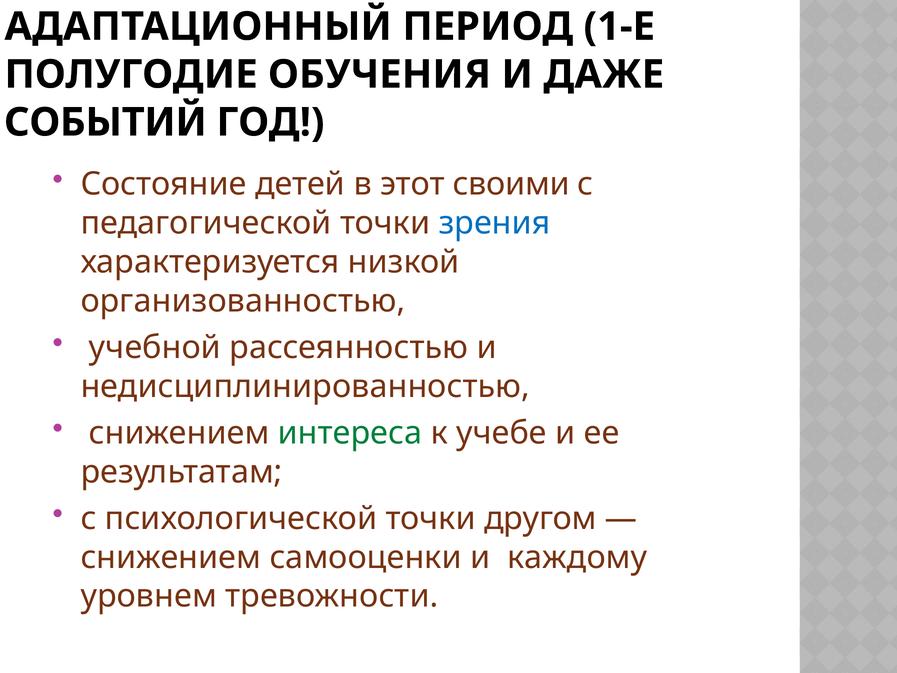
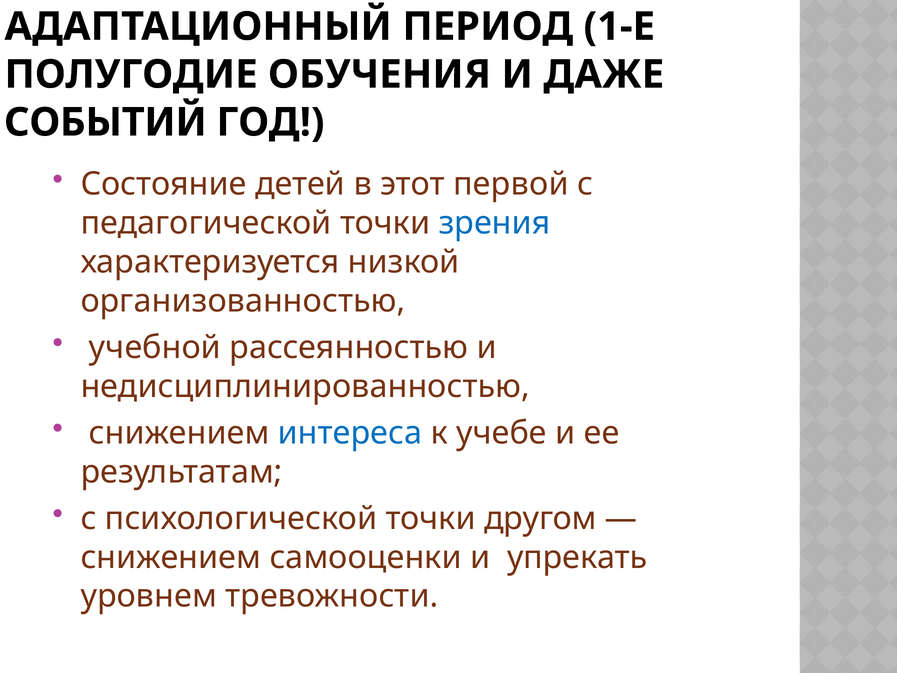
своими: своими -> первой
интереса colour: green -> blue
каждому: каждому -> упрекать
